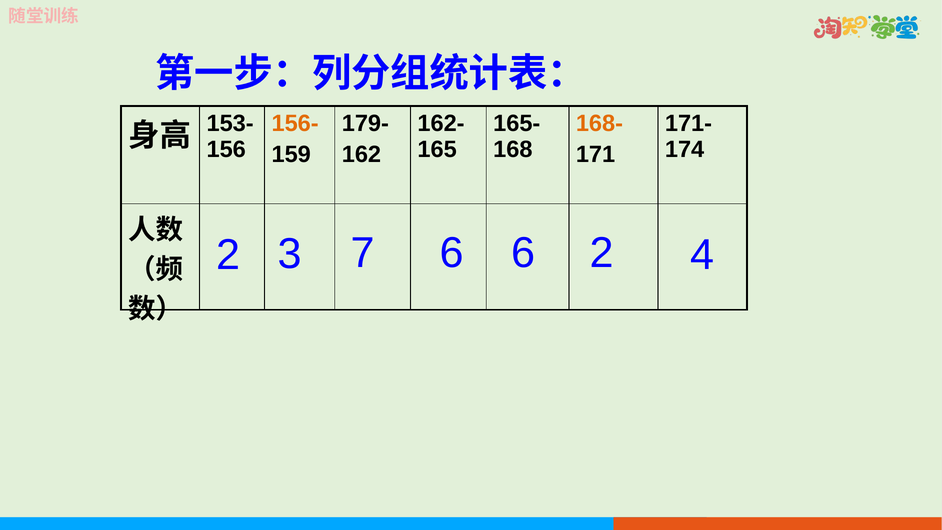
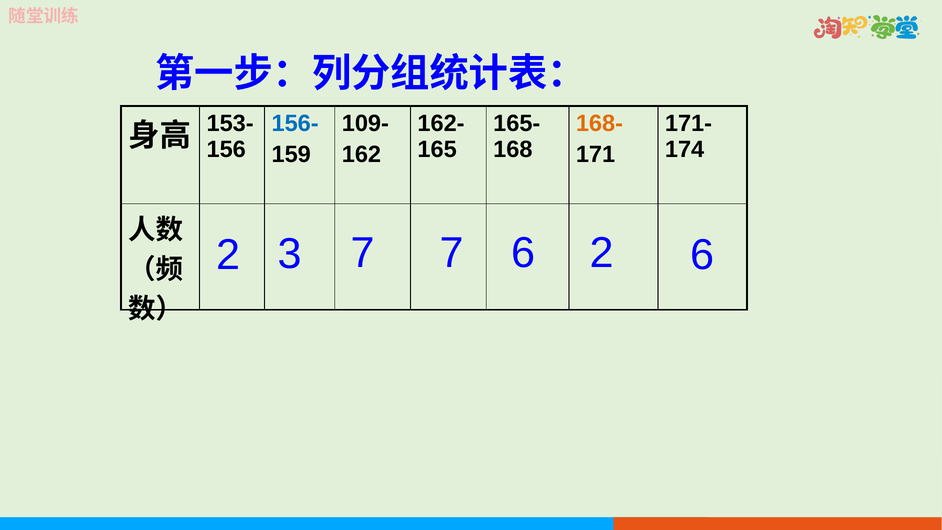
156- colour: orange -> blue
179-: 179- -> 109-
7 6: 6 -> 7
2 4: 4 -> 6
